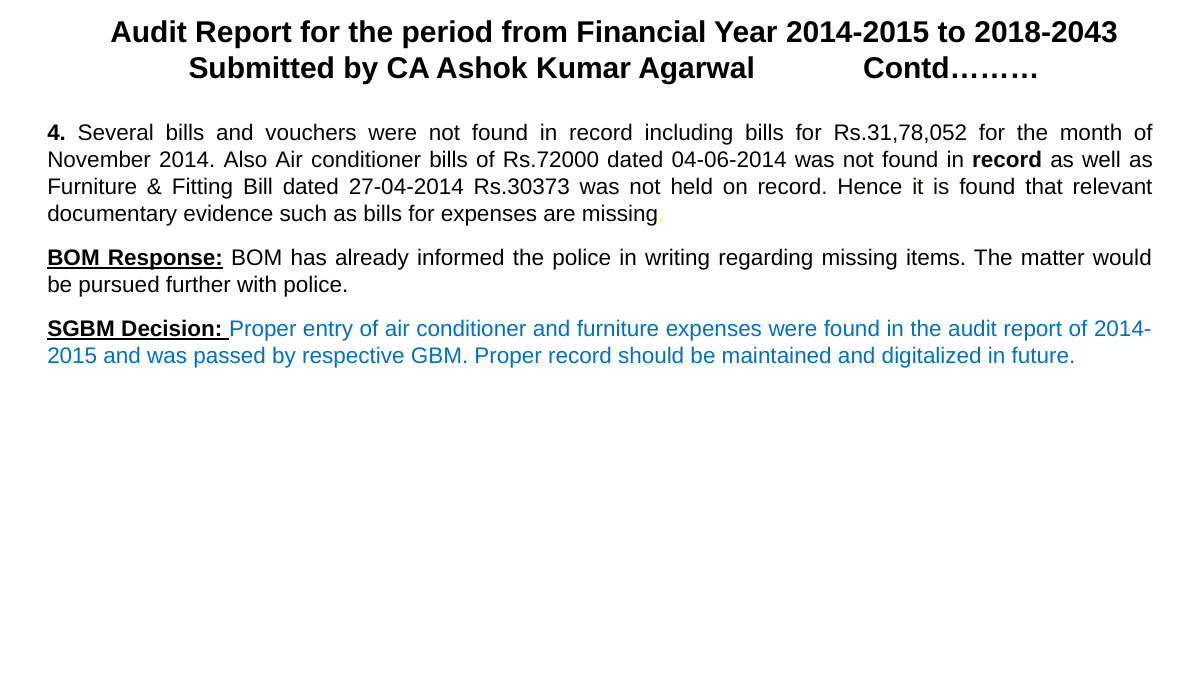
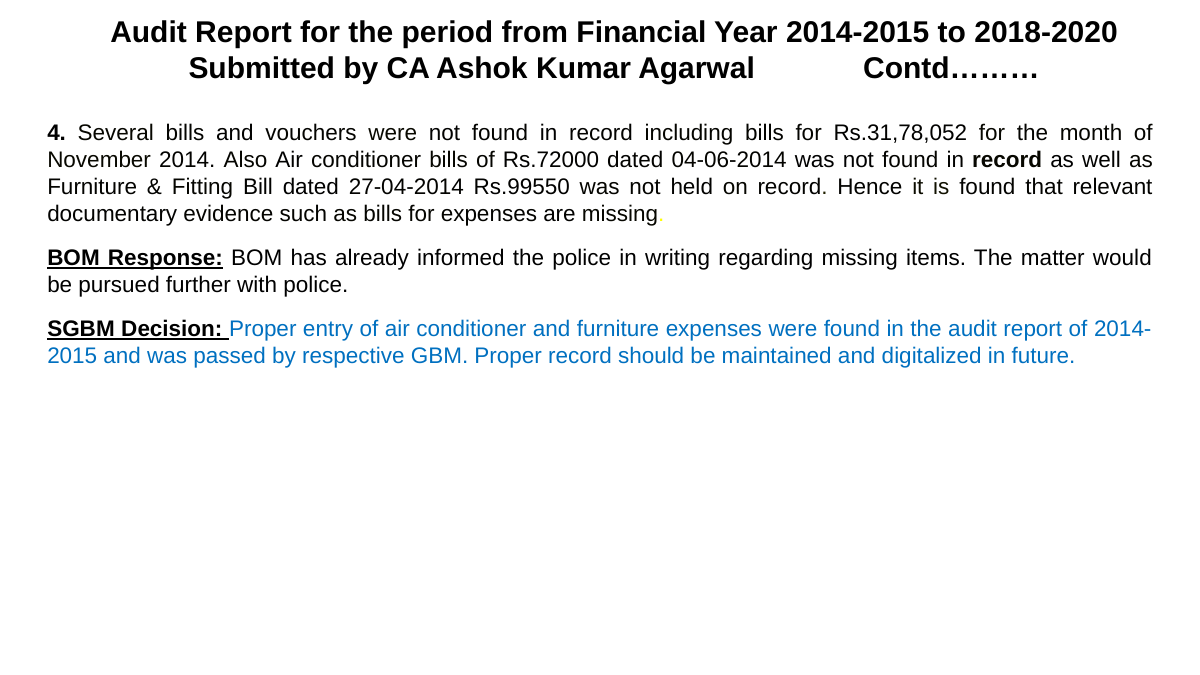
2018-2043: 2018-2043 -> 2018-2020
Rs.30373: Rs.30373 -> Rs.99550
